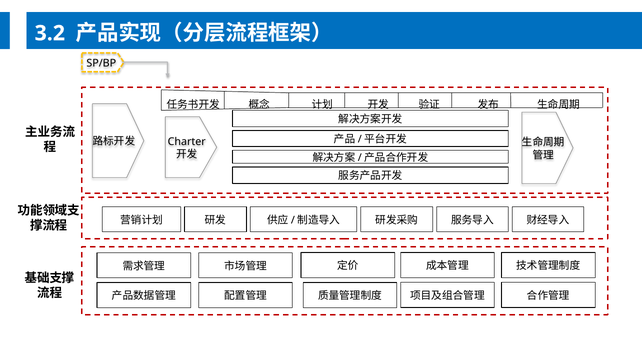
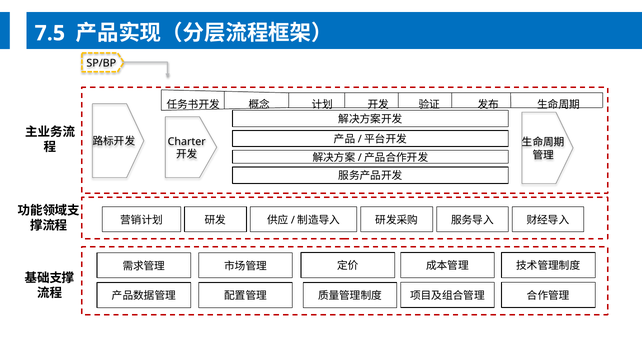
3.2: 3.2 -> 7.5
